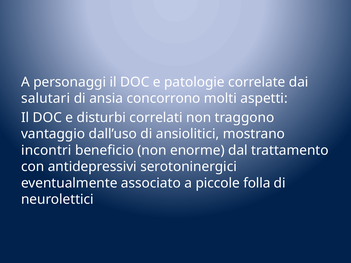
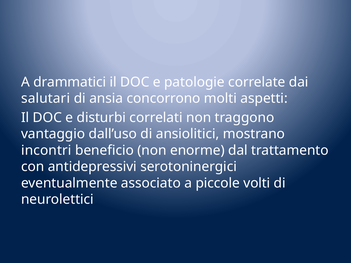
personaggi: personaggi -> drammatici
folla: folla -> volti
